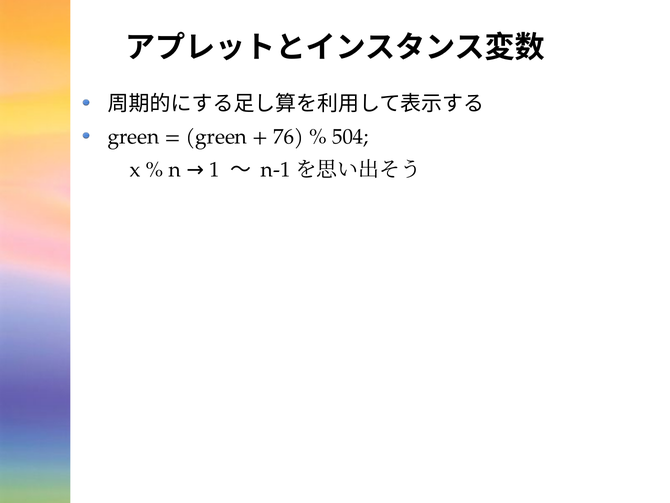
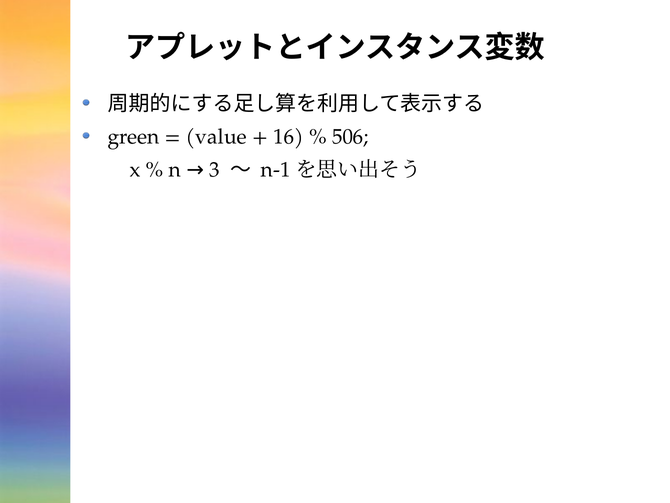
green at (216, 137): green -> value
76: 76 -> 16
504: 504 -> 506
1: 1 -> 3
